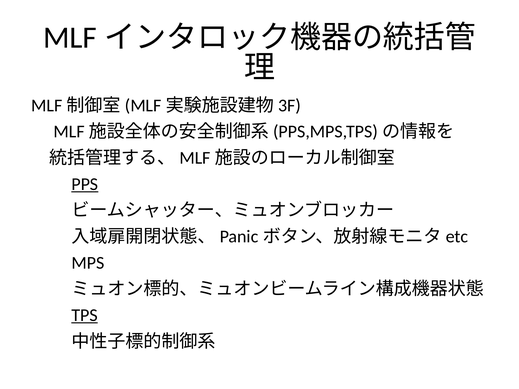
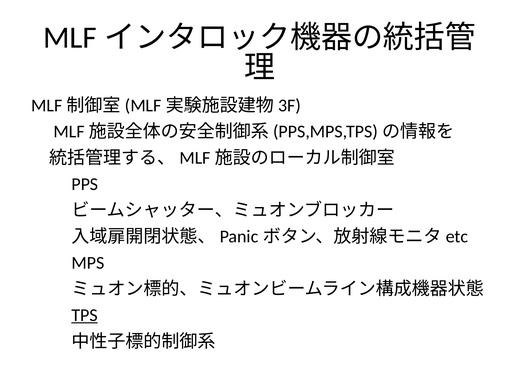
PPS underline: present -> none
